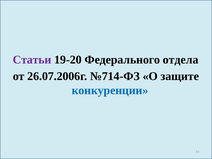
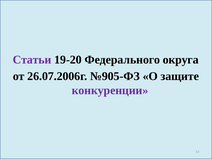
отдела: отдела -> округа
№714-ФЗ: №714-ФЗ -> №905-ФЗ
конкуренции colour: blue -> purple
